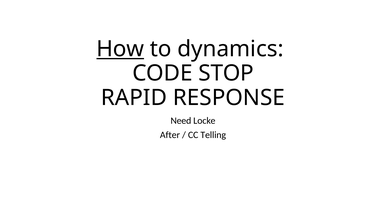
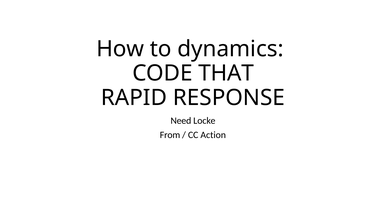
How underline: present -> none
STOP: STOP -> THAT
After: After -> From
Telling: Telling -> Action
